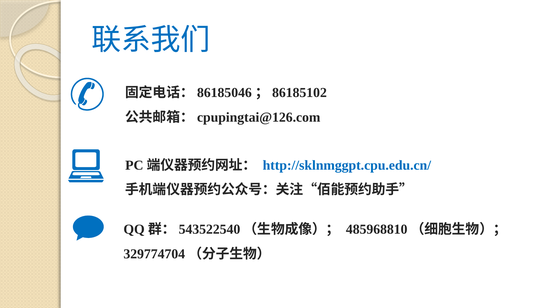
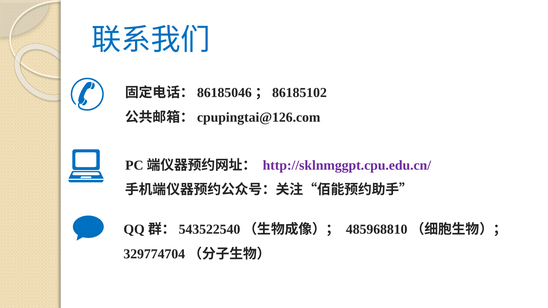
http://sklnmggpt.cpu.edu.cn/ colour: blue -> purple
